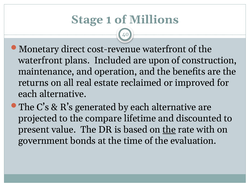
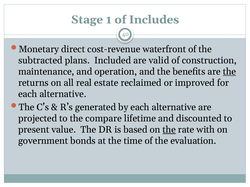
Millions: Millions -> Includes
waterfront at (40, 61): waterfront -> subtracted
upon: upon -> valid
the at (229, 72) underline: none -> present
